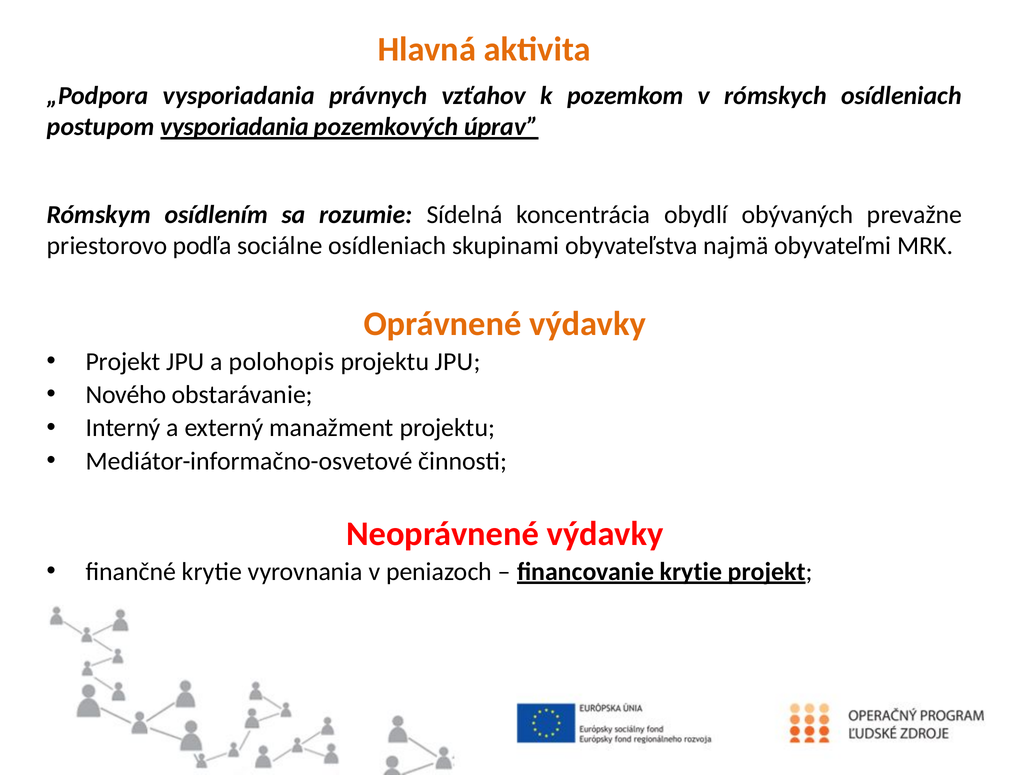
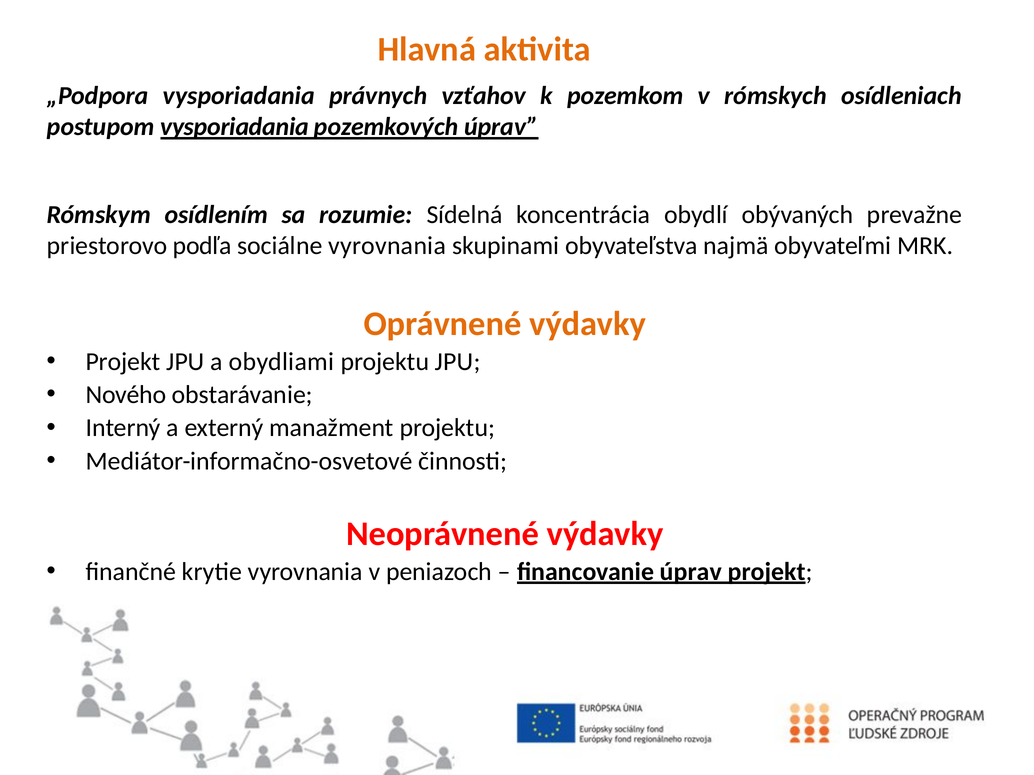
sociálne osídleniach: osídleniach -> vyrovnania
polohopis: polohopis -> obydliami
financovanie krytie: krytie -> úprav
